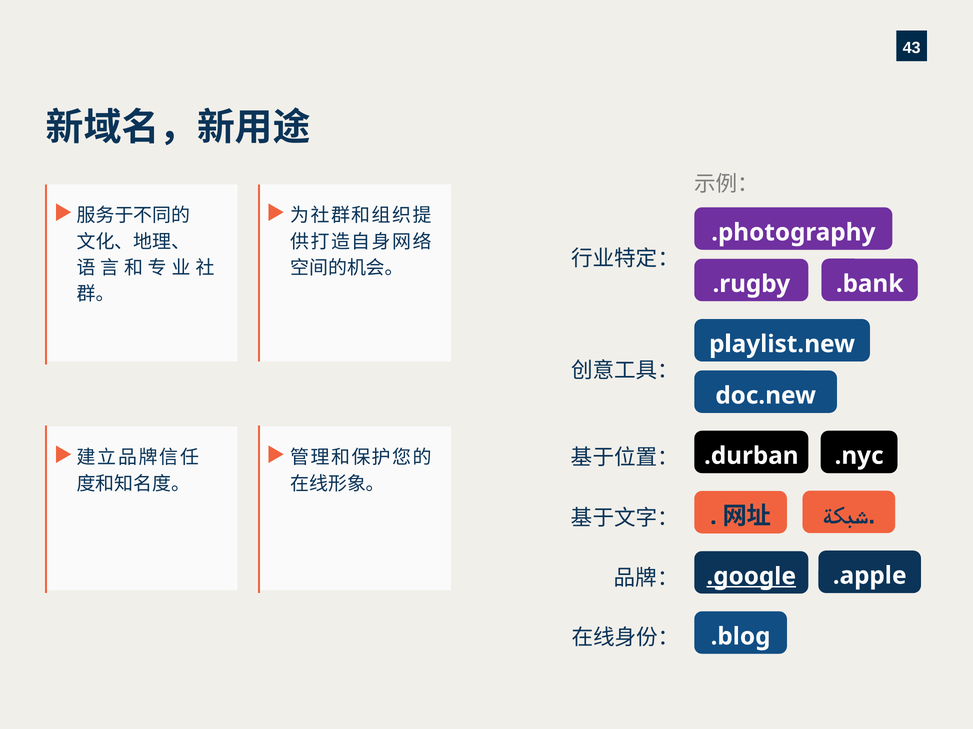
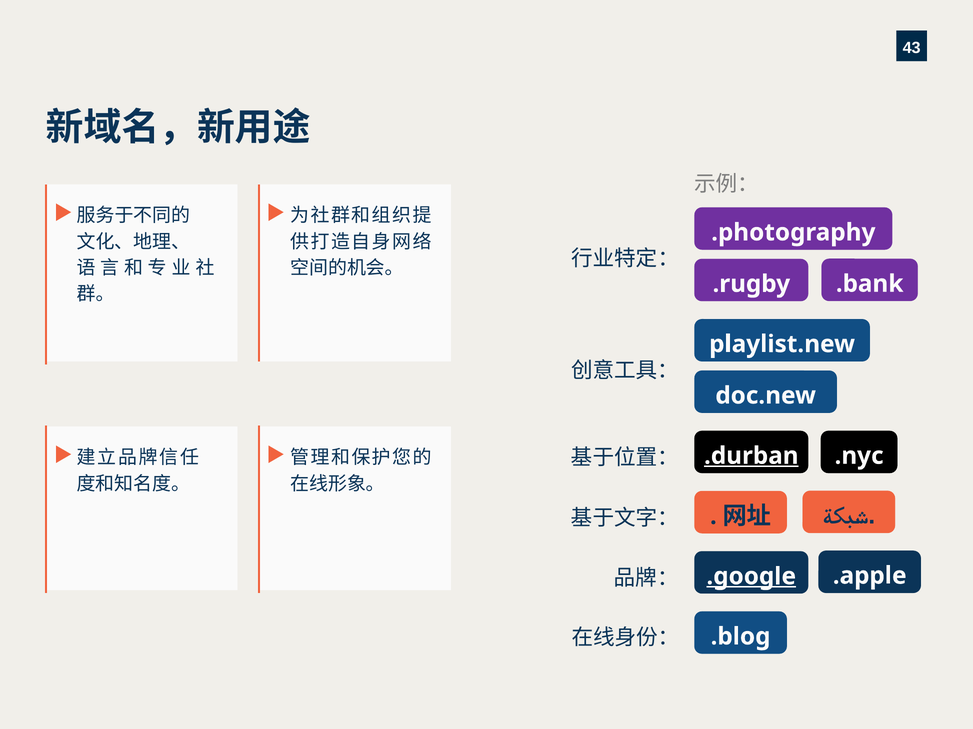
.durban underline: none -> present
